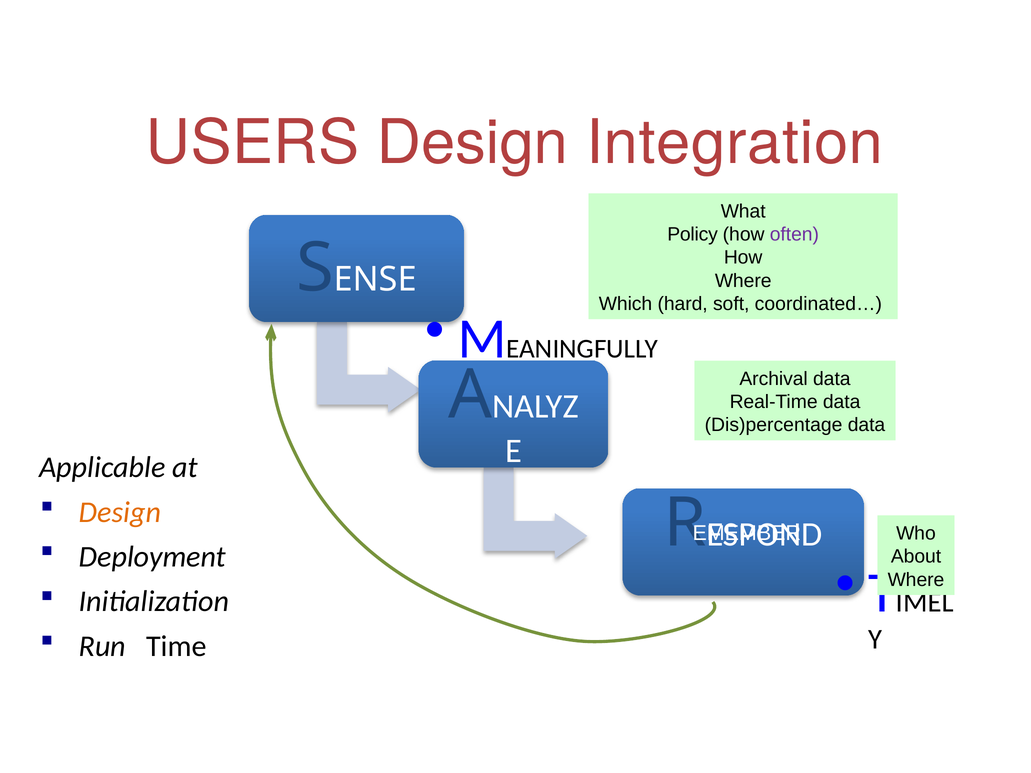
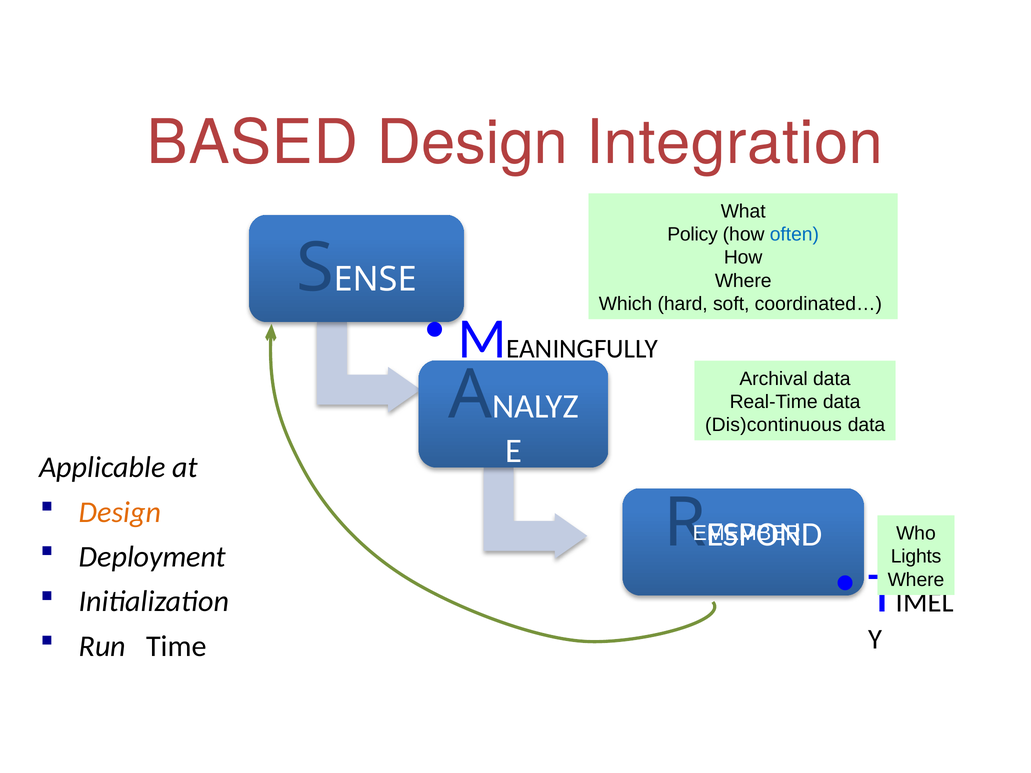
USERS: USERS -> BASED
often colour: purple -> blue
Dis)percentage: Dis)percentage -> Dis)continuous
About: About -> Lights
